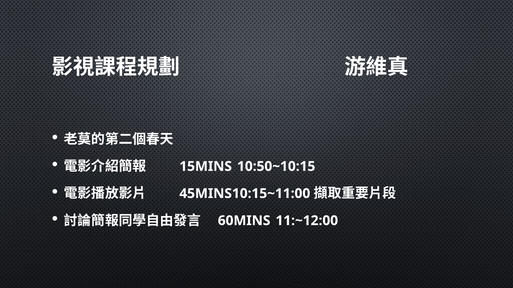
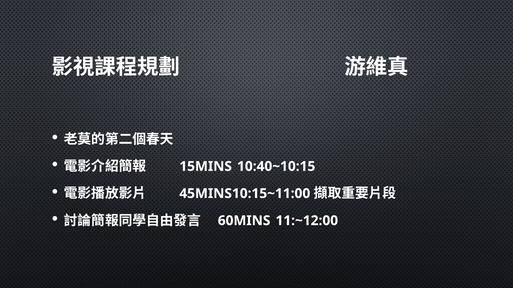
10:50~10:15: 10:50~10:15 -> 10:40~10:15
